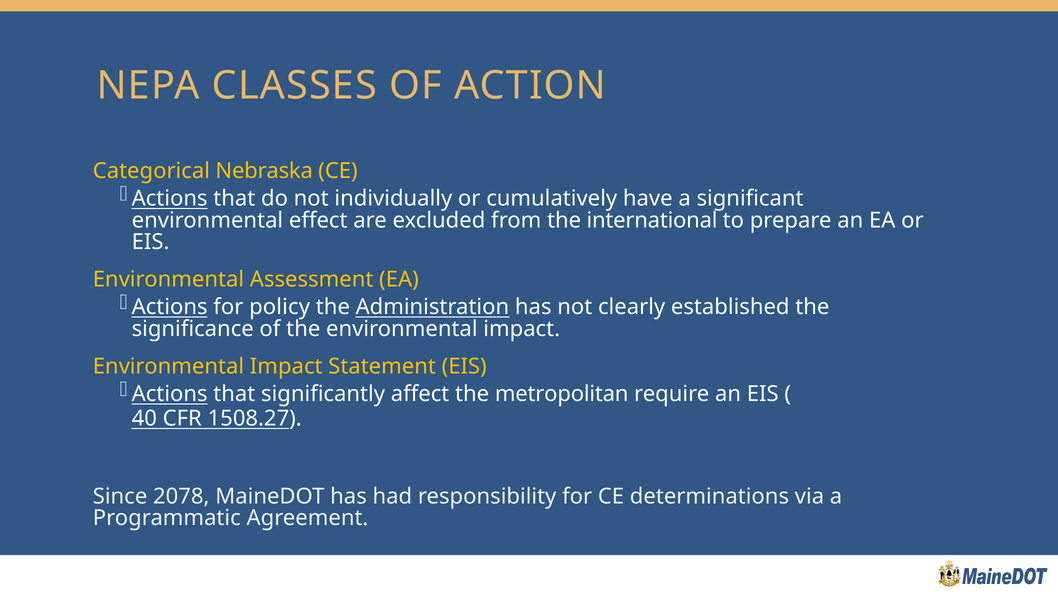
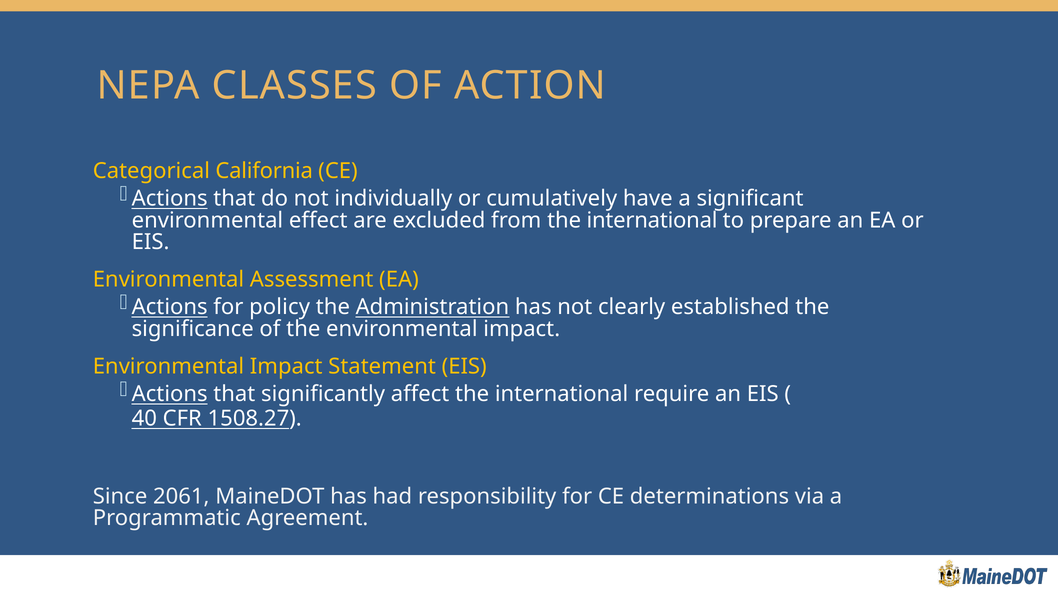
Nebraska: Nebraska -> California
affect the metropolitan: metropolitan -> international
2078: 2078 -> 2061
